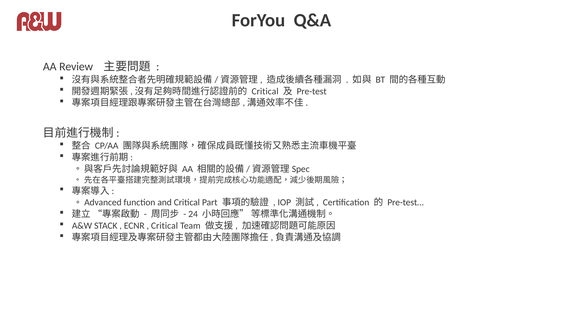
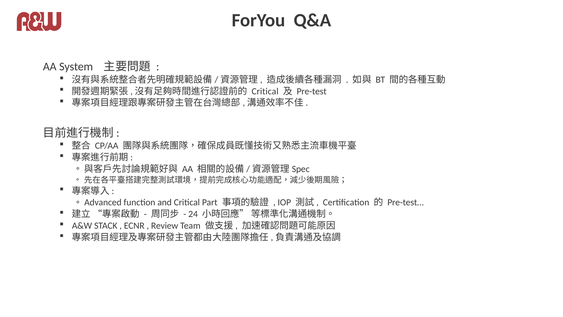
Review: Review -> System
Critical at (164, 226): Critical -> Review
